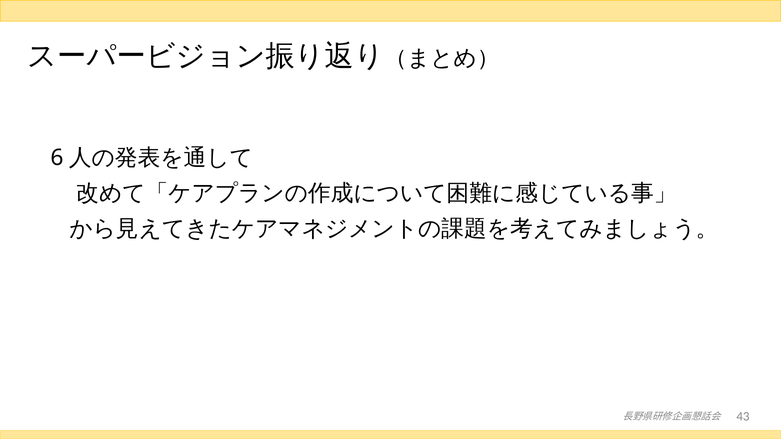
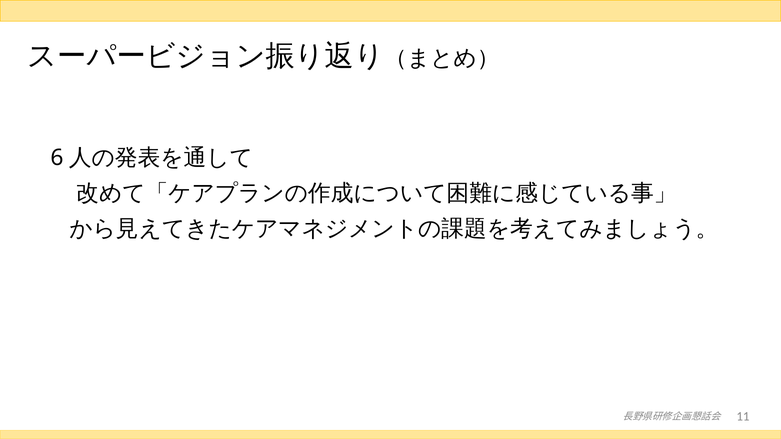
43: 43 -> 11
